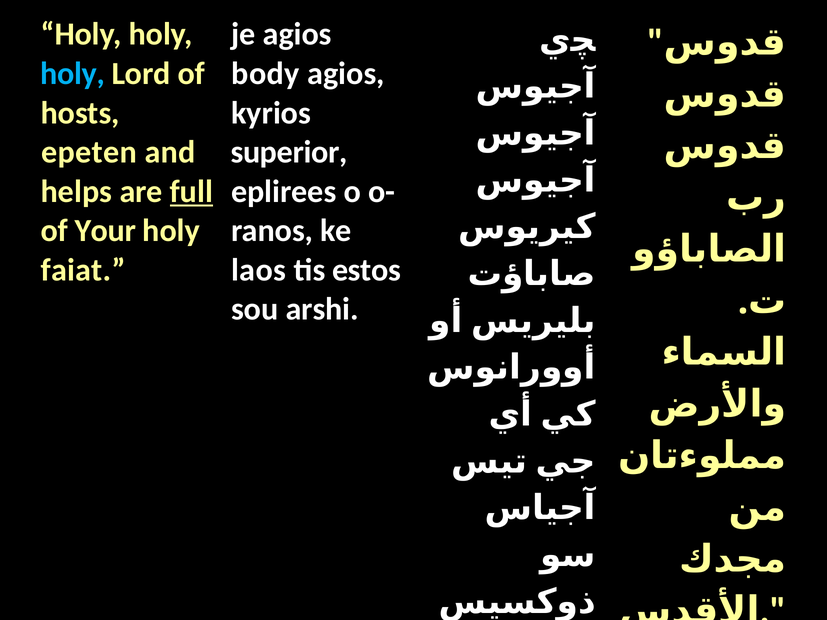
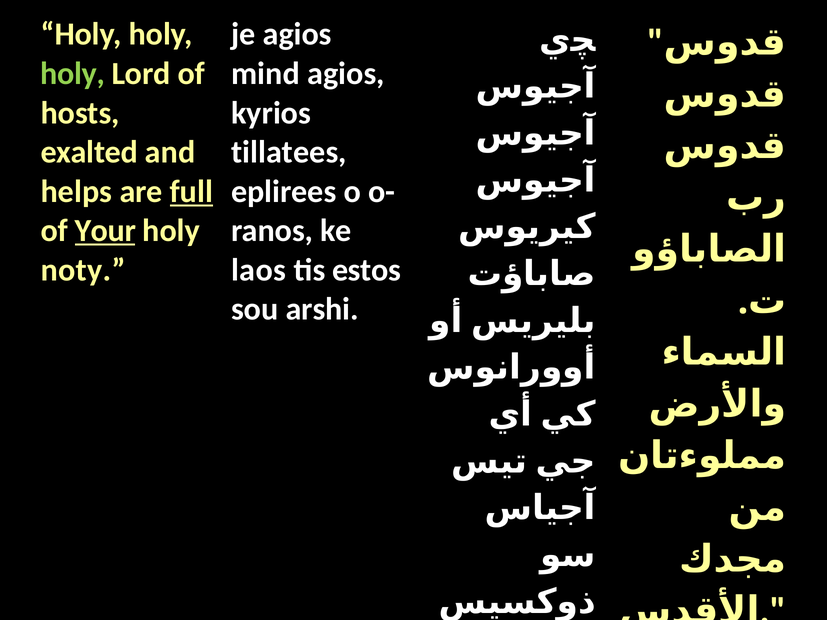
holy at (73, 74) colour: light blue -> light green
body: body -> mind
epeten: epeten -> exalted
superior: superior -> tillatees
Your underline: none -> present
faiat: faiat -> noty
